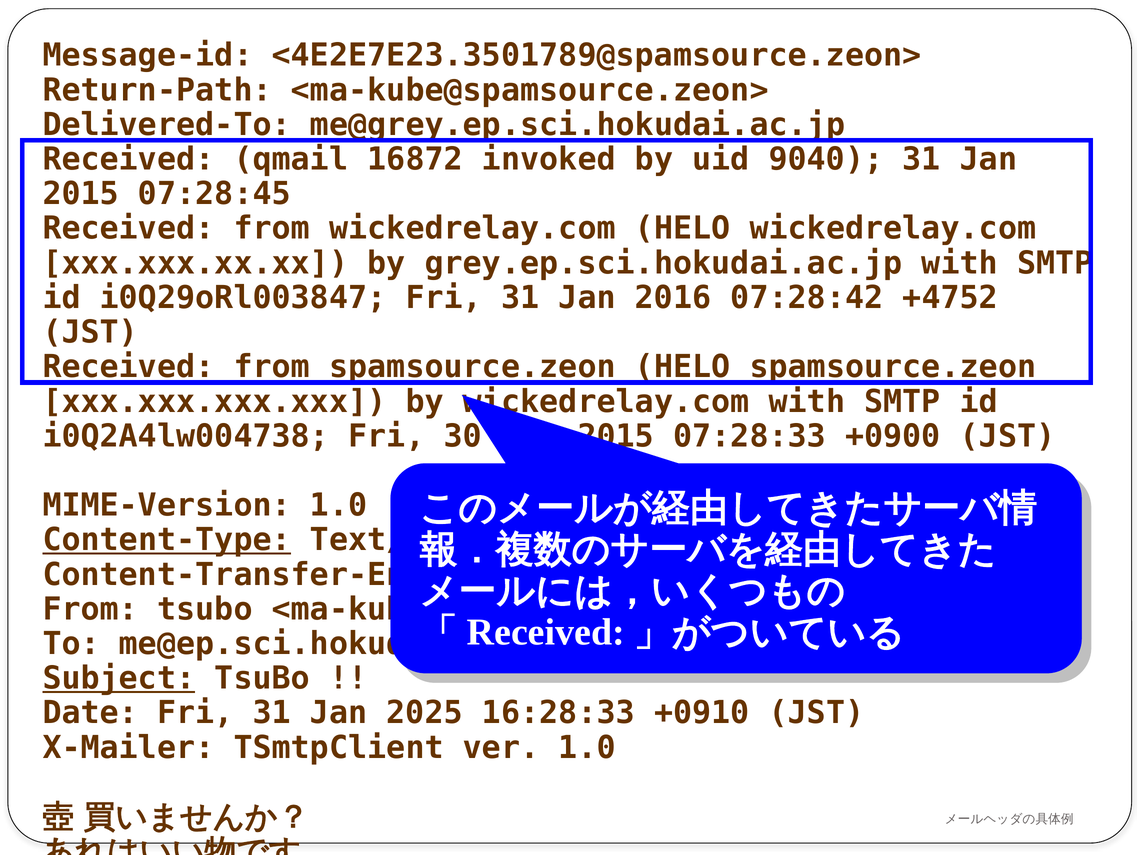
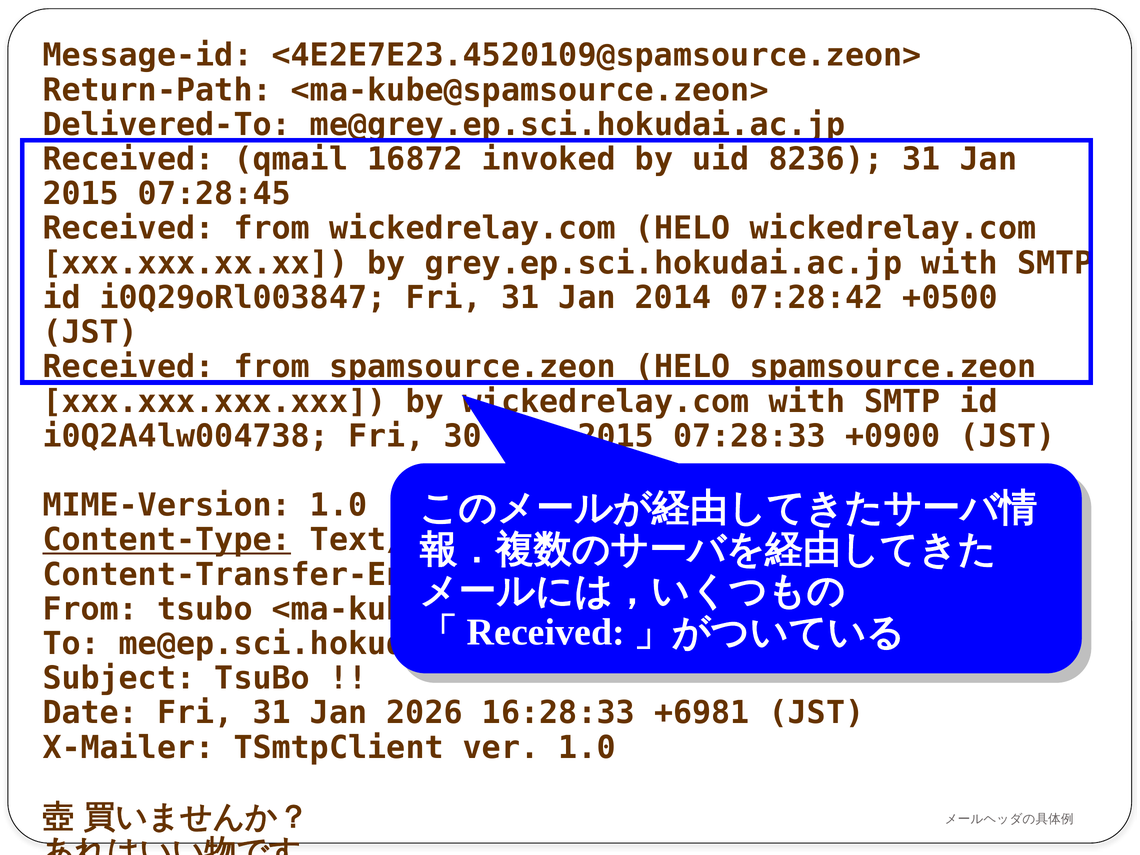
<4E2E7E23.3501789@spamsource.zeon>: <4E2E7E23.3501789@spamsource.zeon> -> <4E2E7E23.4520109@spamsource.zeon>
9040: 9040 -> 8236
2016: 2016 -> 2014
+4752: +4752 -> +0500
Subject underline: present -> none
2025: 2025 -> 2026
+0910: +0910 -> +6981
